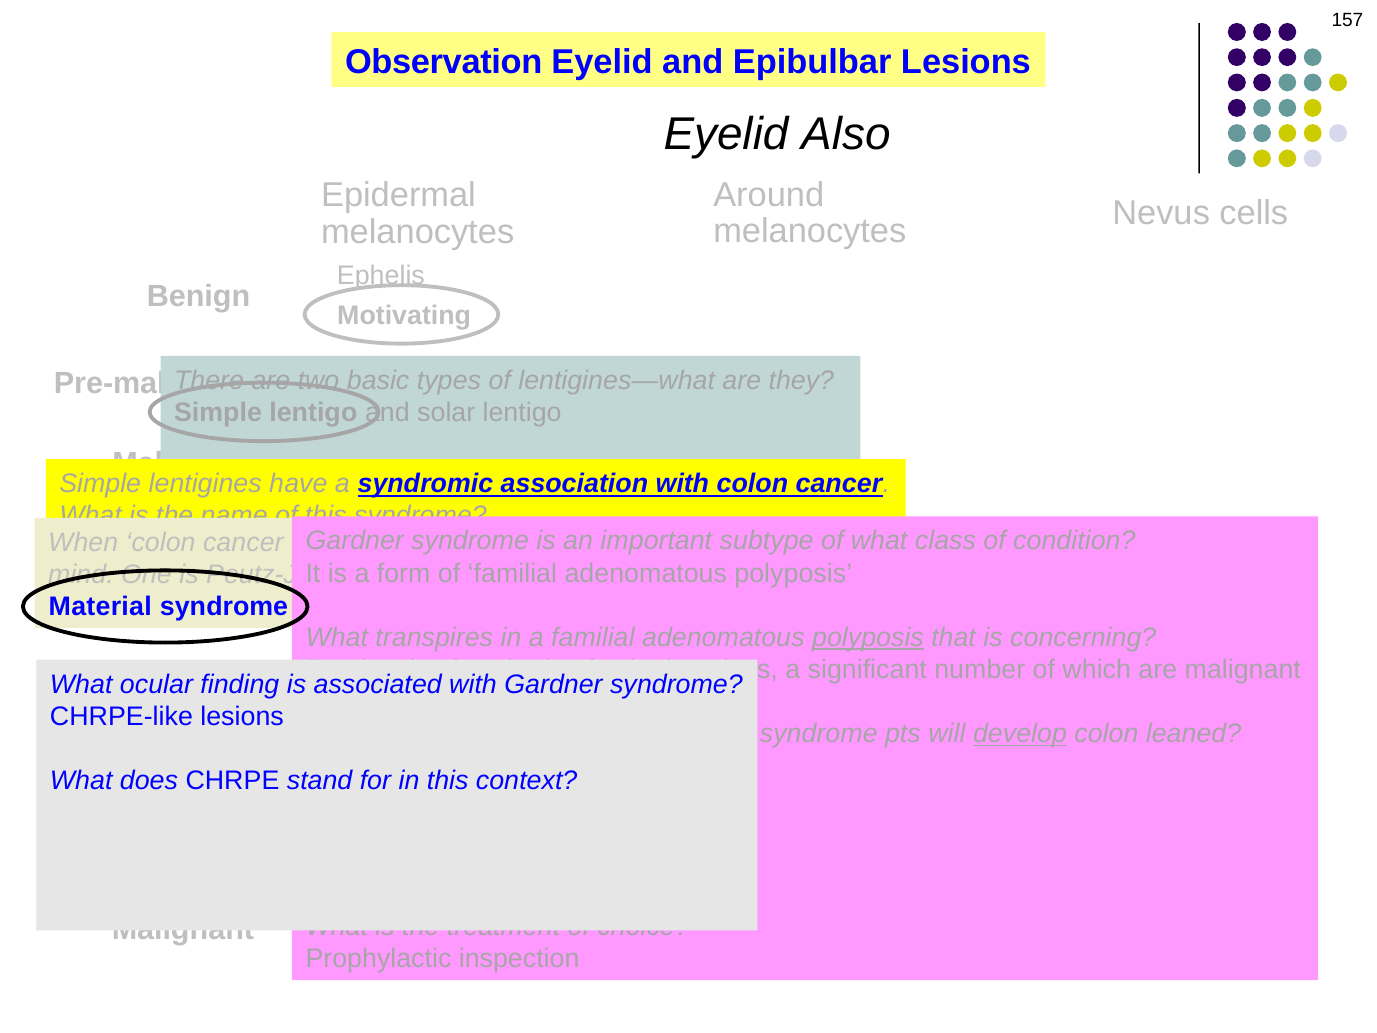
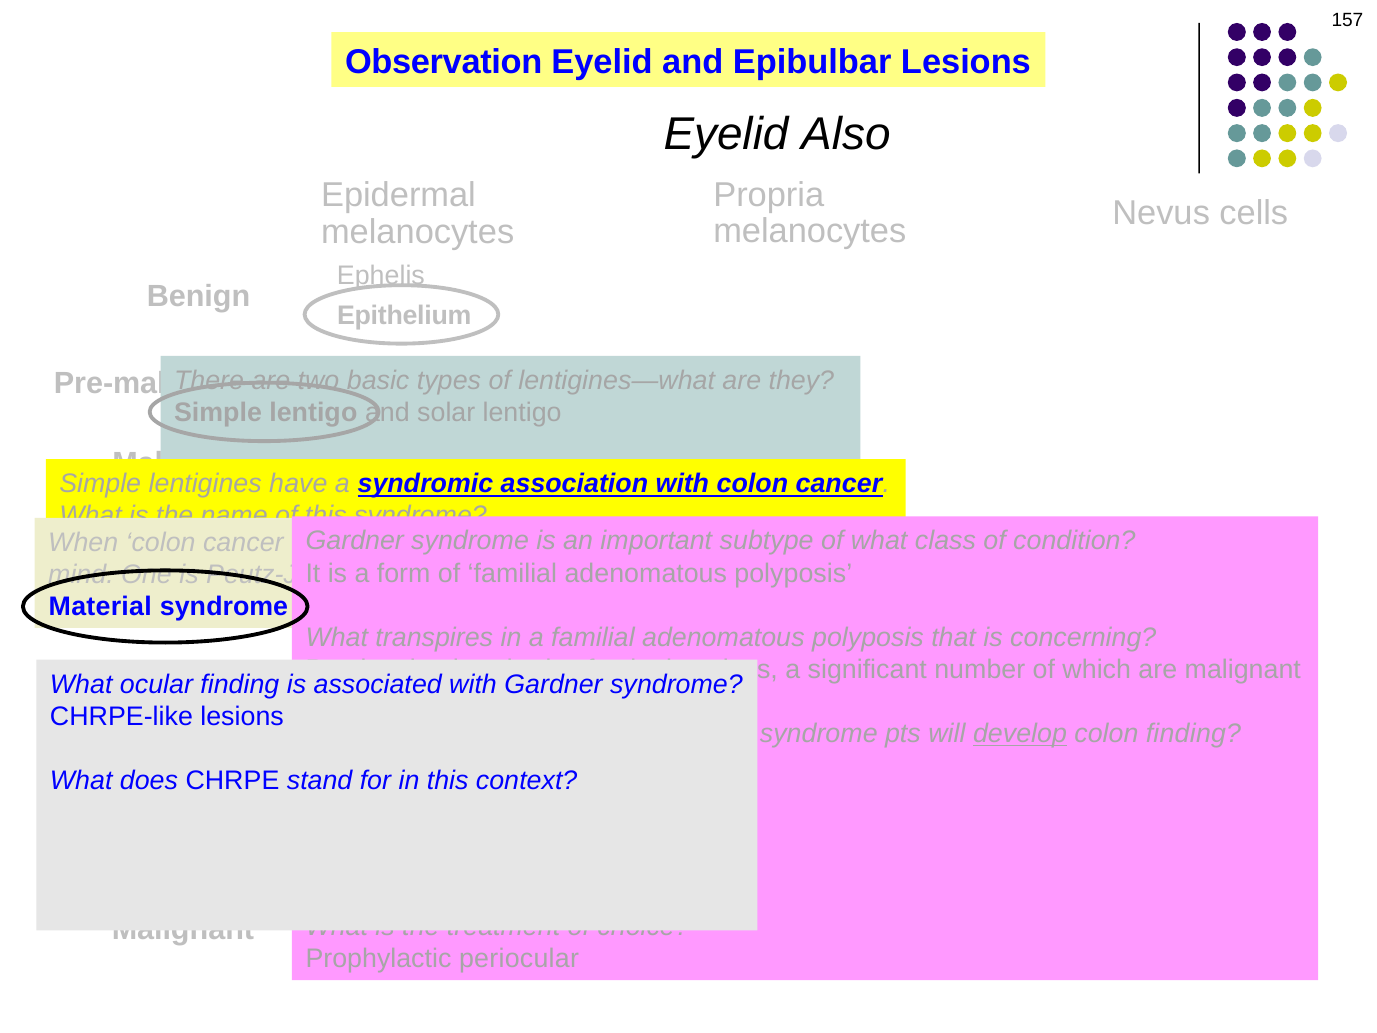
Around: Around -> Propria
Motivating: Motivating -> Epithelium
polyposis at (868, 637) underline: present -> none
colon leaned: leaned -> finding
inspection: inspection -> periocular
